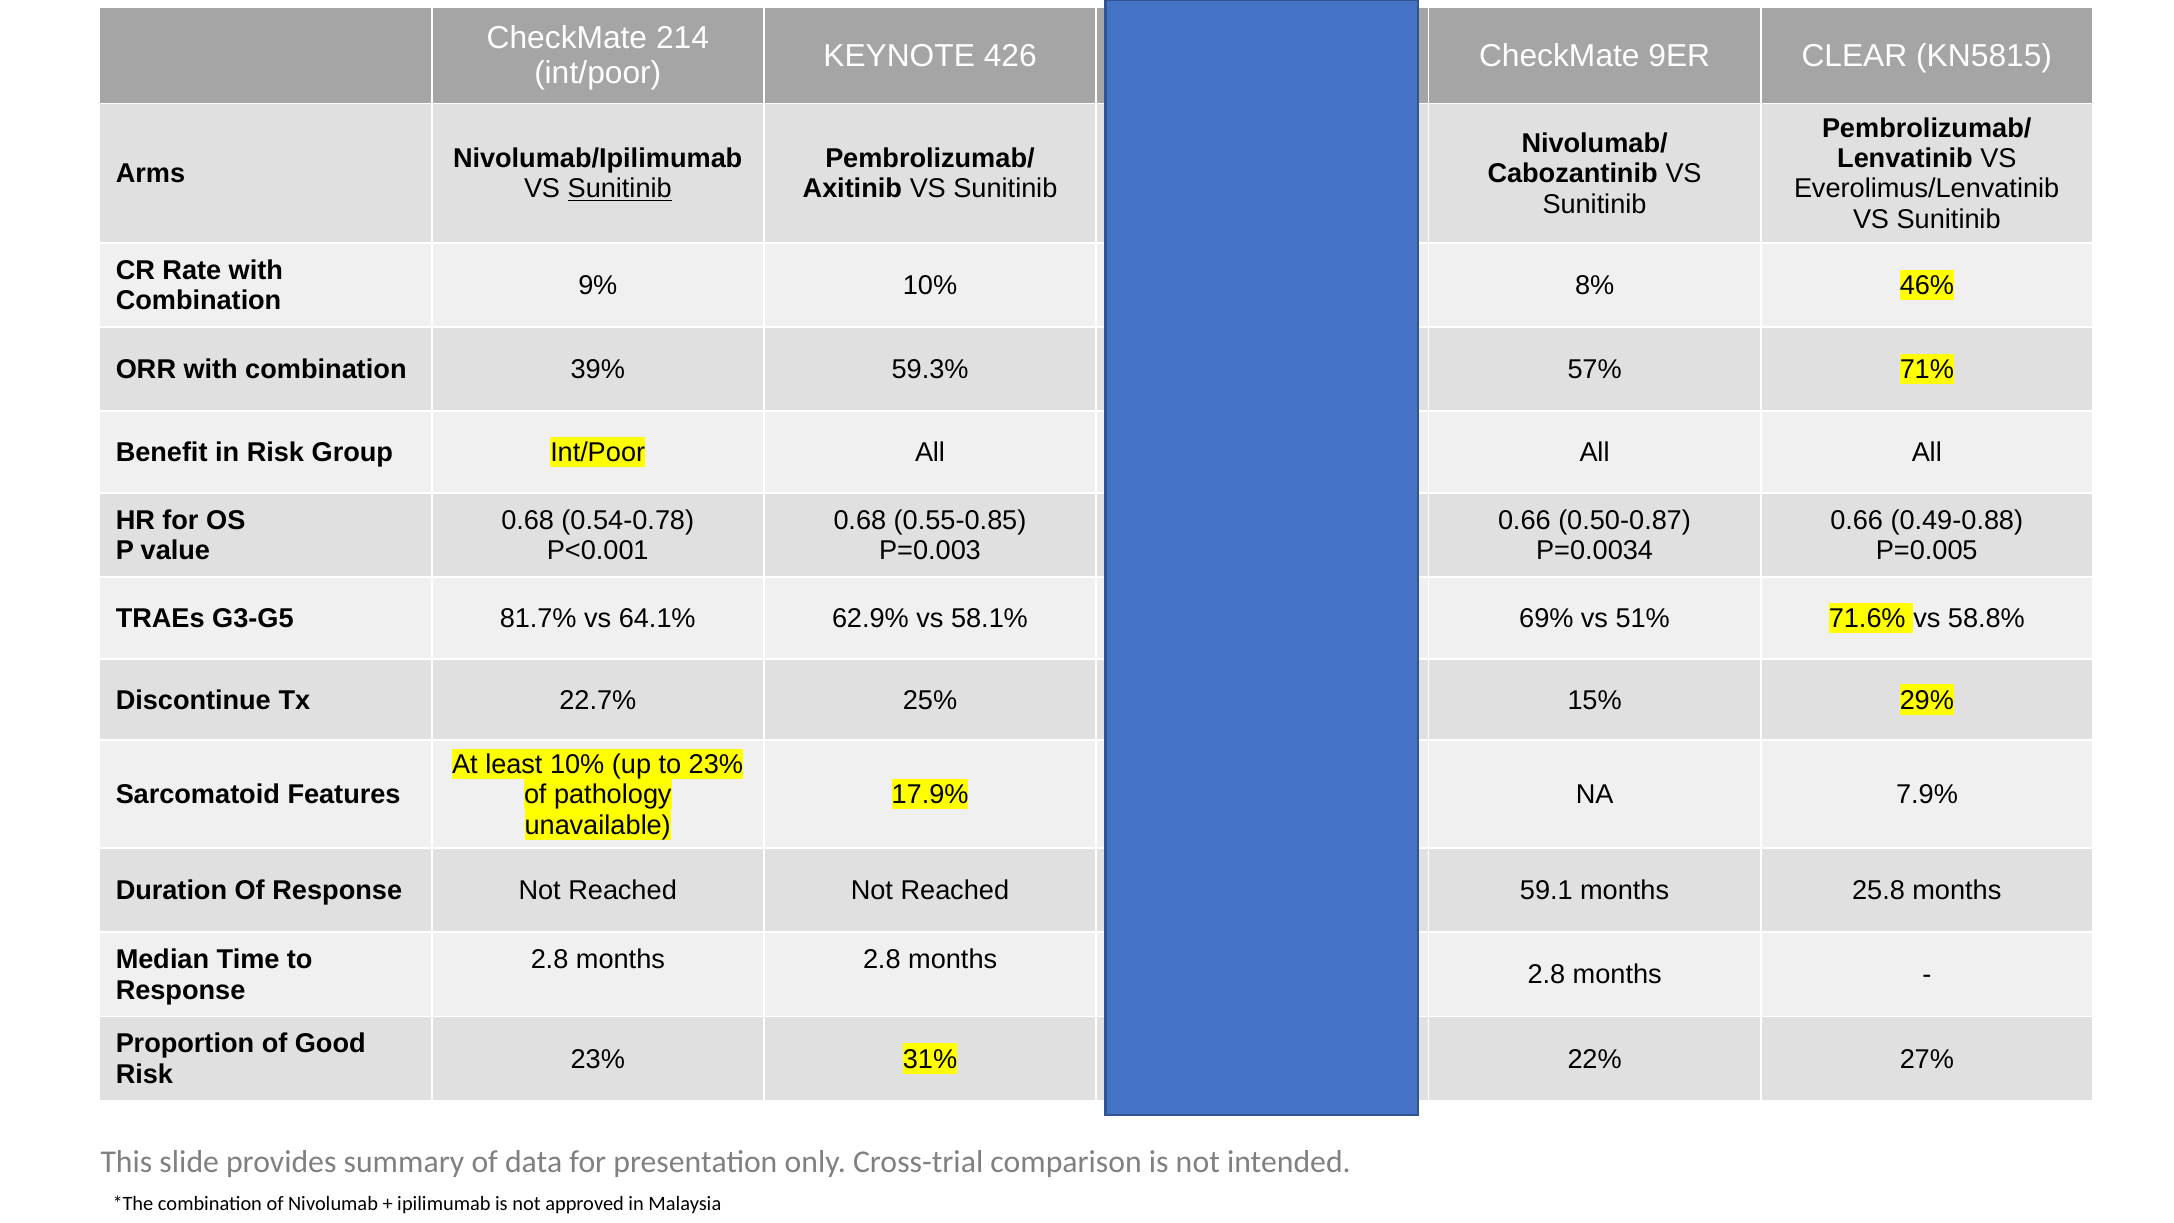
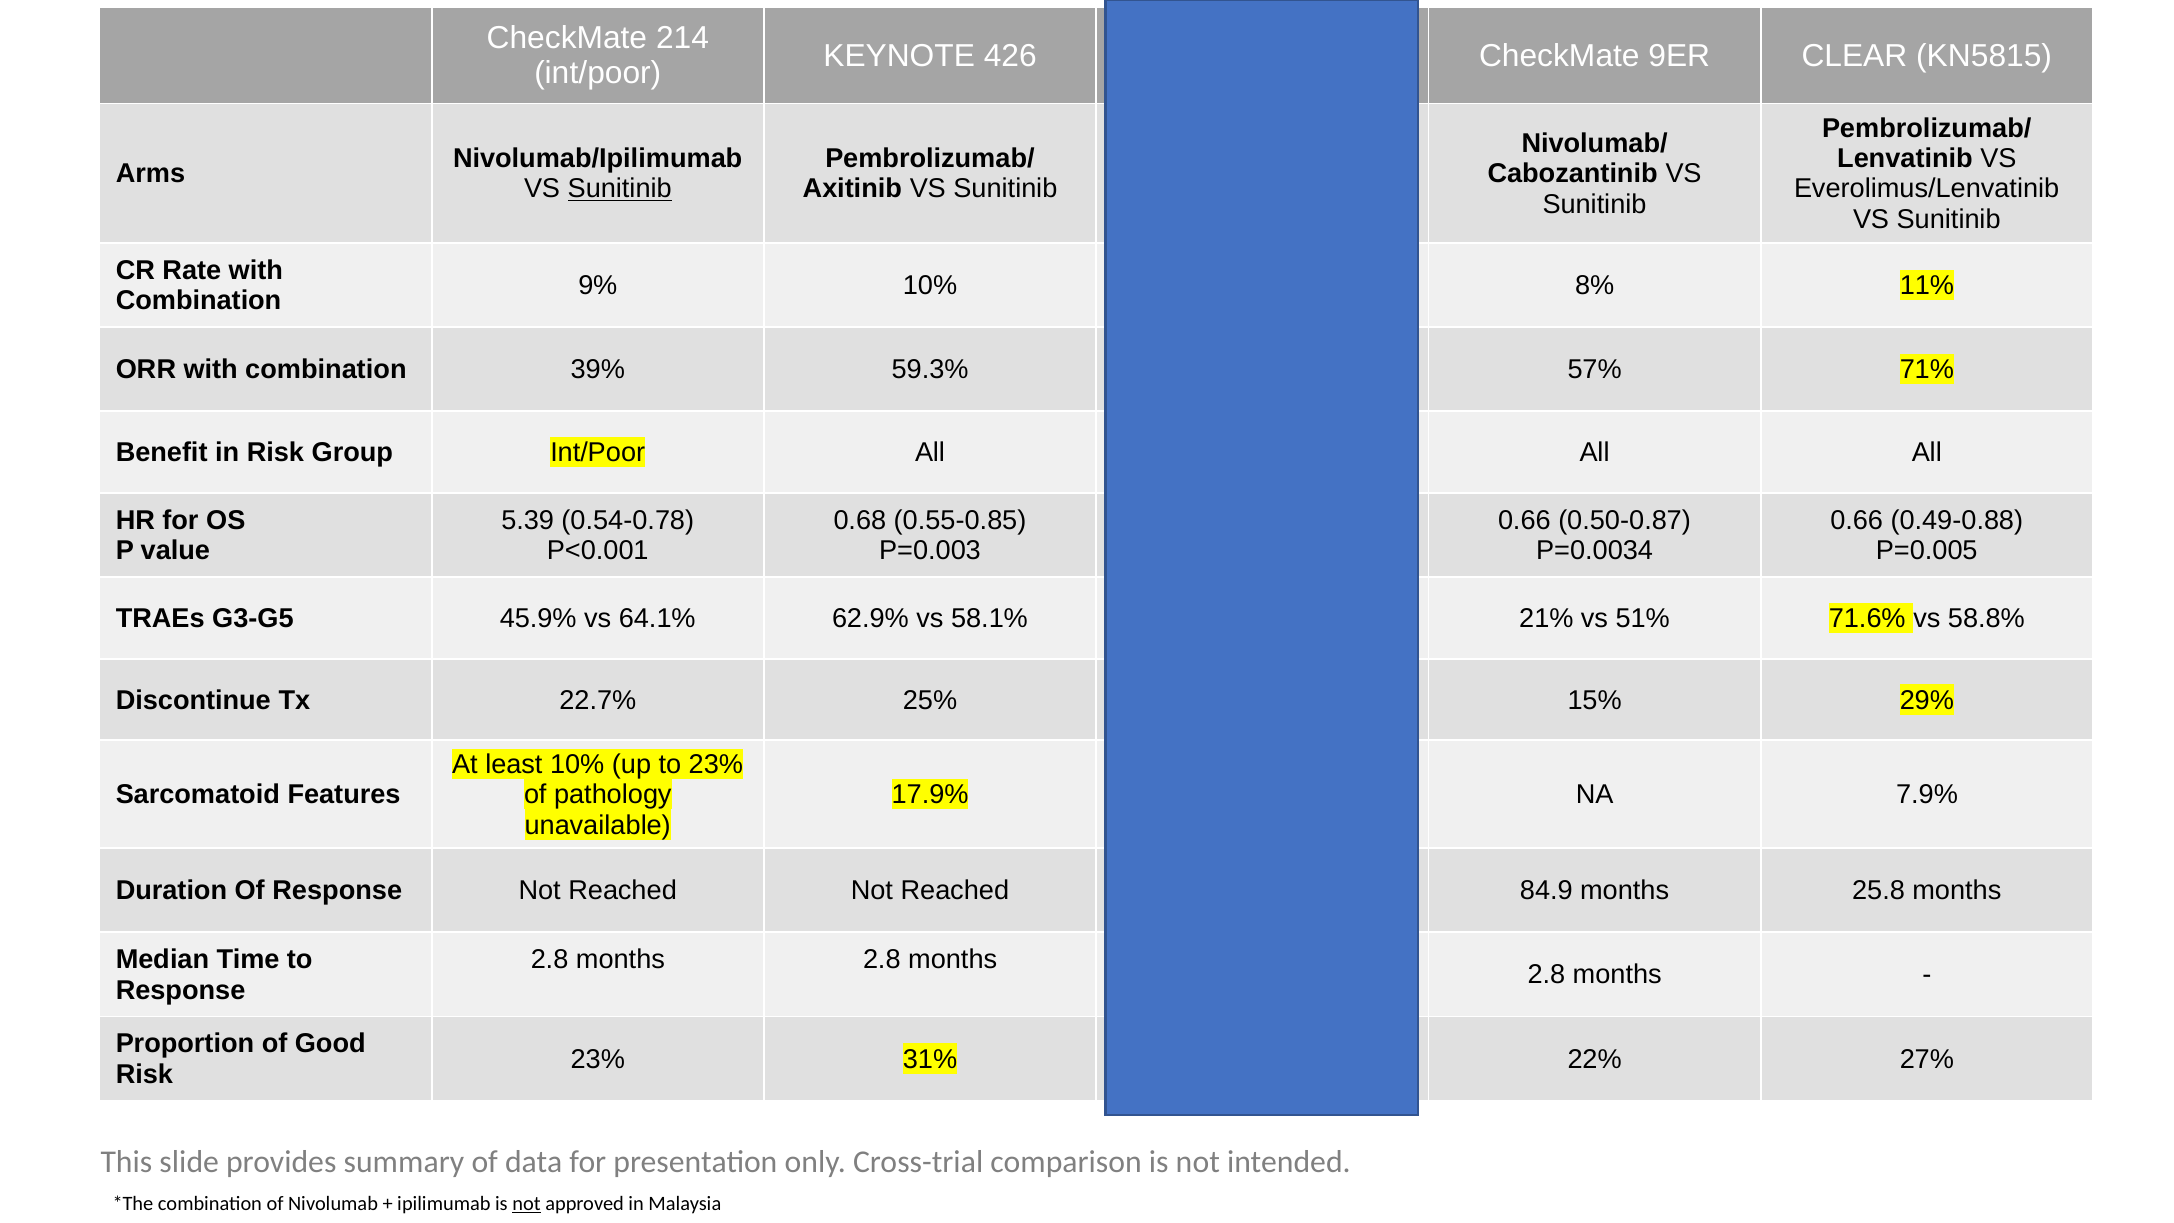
46%: 46% -> 11%
0.68 at (528, 520): 0.68 -> 5.39
81.7%: 81.7% -> 45.9%
69%: 69% -> 21%
59.1: 59.1 -> 84.9
not at (527, 1203) underline: none -> present
